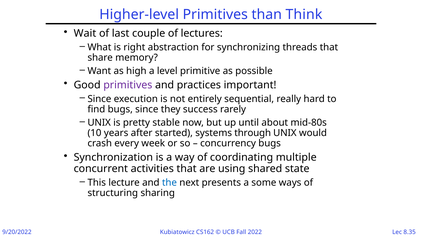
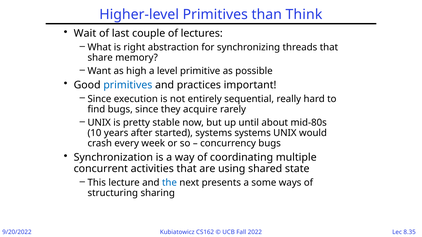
primitives at (128, 85) colour: purple -> blue
success: success -> acquire
systems through: through -> systems
